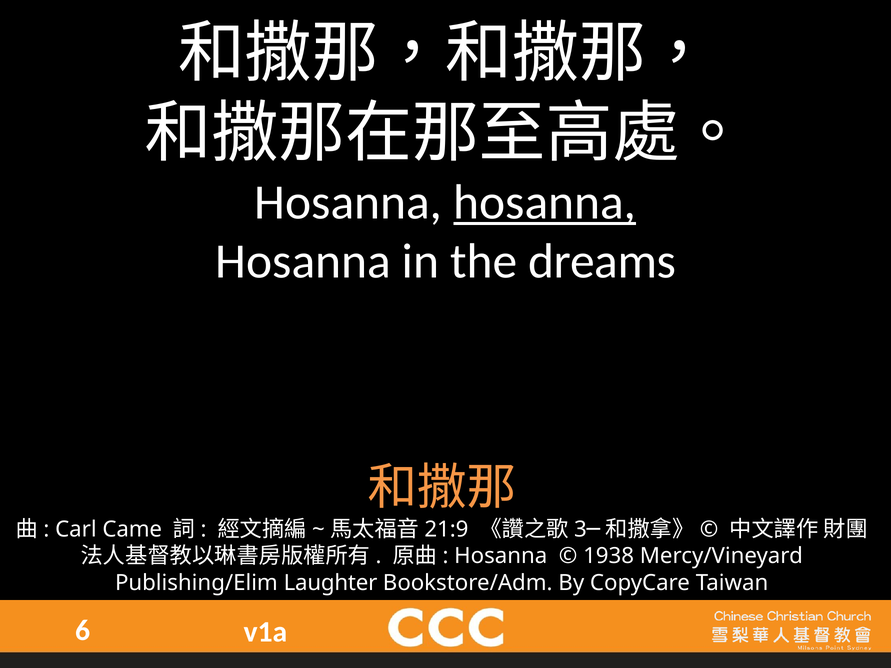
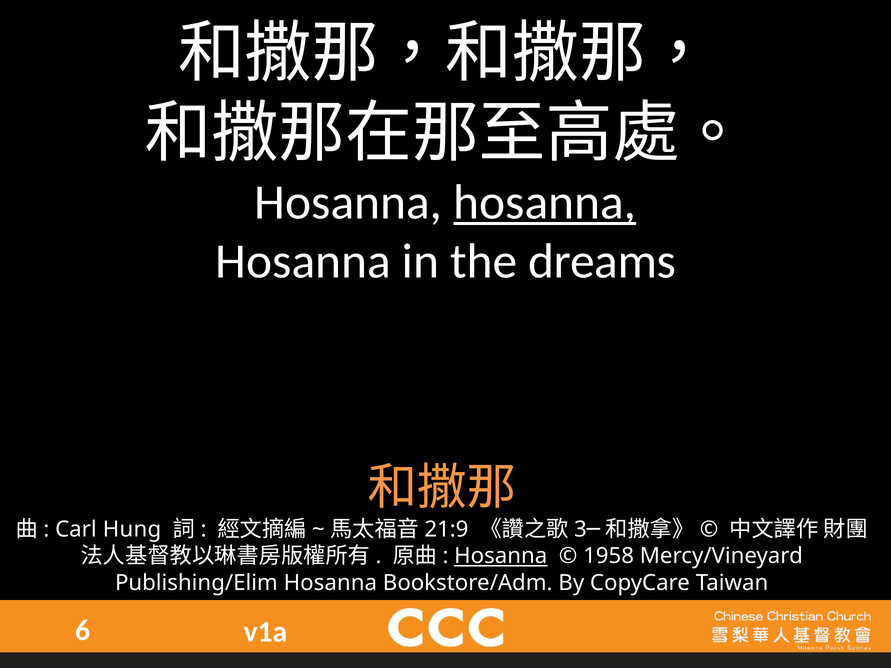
Came: Came -> Hung
Hosanna at (501, 556) underline: none -> present
1938: 1938 -> 1958
Publishing/Elim Laughter: Laughter -> Hosanna
